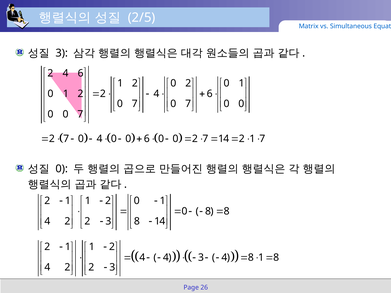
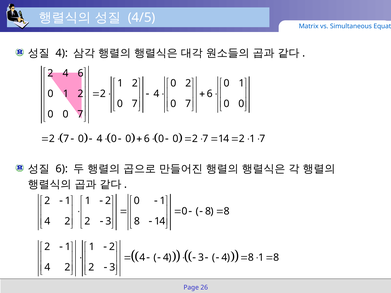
2/5: 2/5 -> 4/5
3 at (62, 53): 3 -> 4
0 at (62, 169): 0 -> 6
